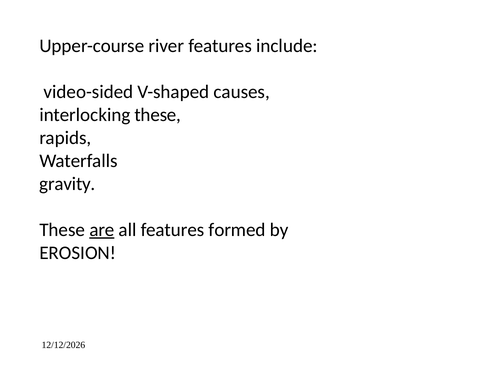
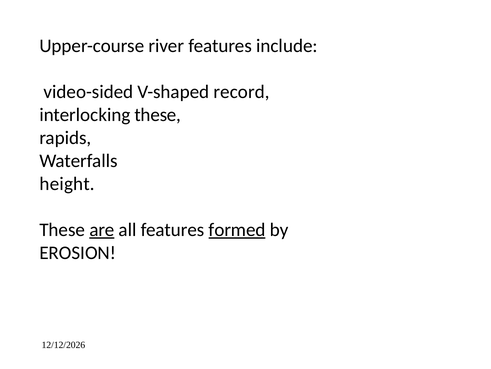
causes: causes -> record
gravity: gravity -> height
formed underline: none -> present
